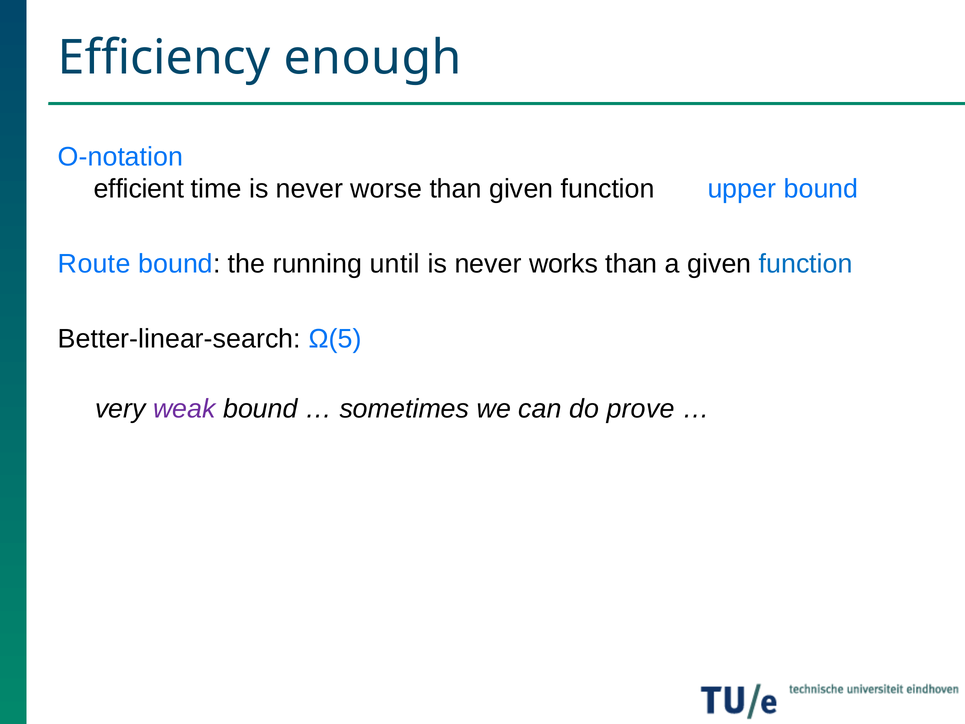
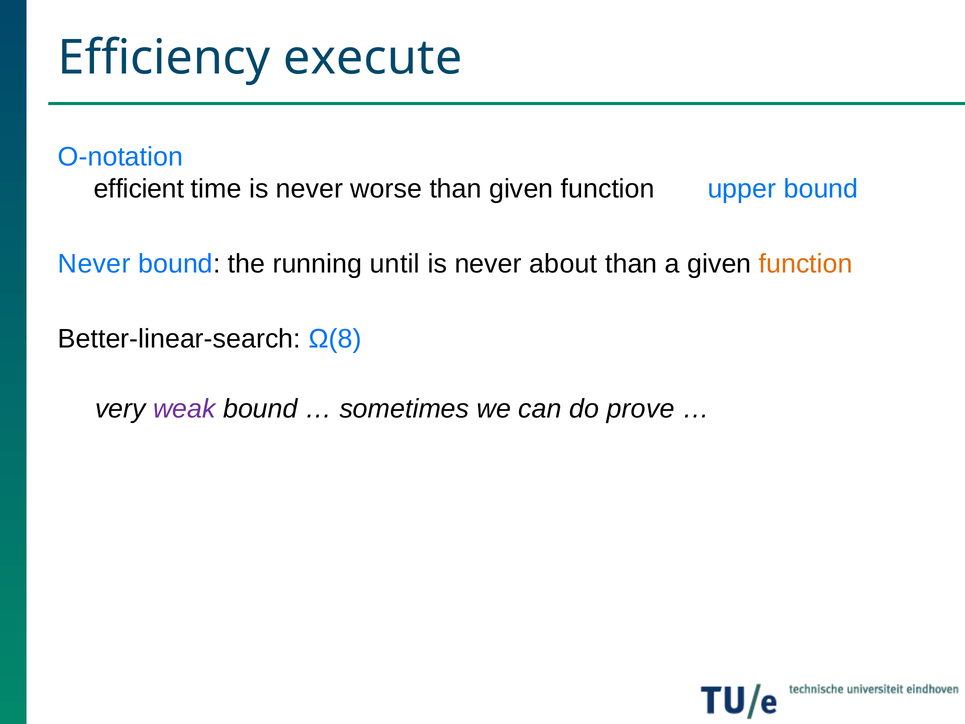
enough: enough -> execute
Route at (94, 264): Route -> Never
works: works -> about
function at (806, 264) colour: blue -> orange
Ω(5: Ω(5 -> Ω(8
